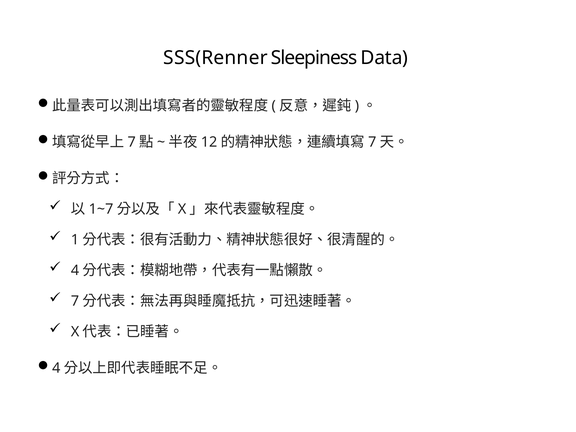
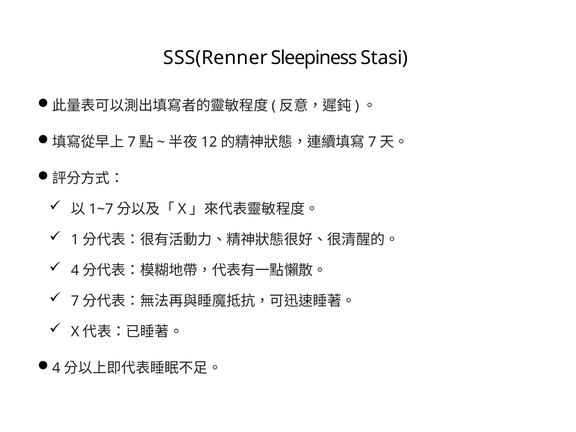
Data: Data -> Stasi
